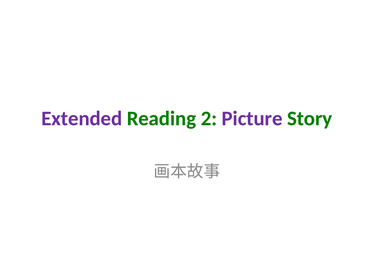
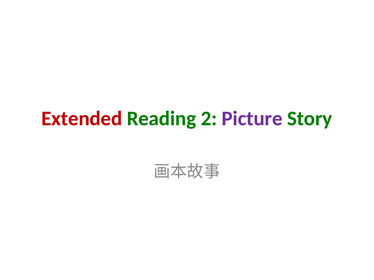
Extended colour: purple -> red
